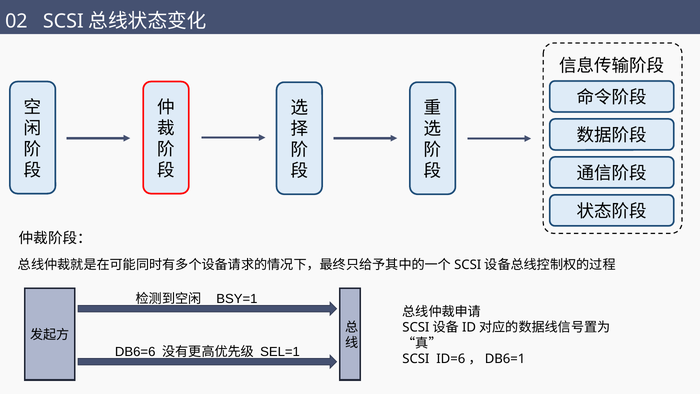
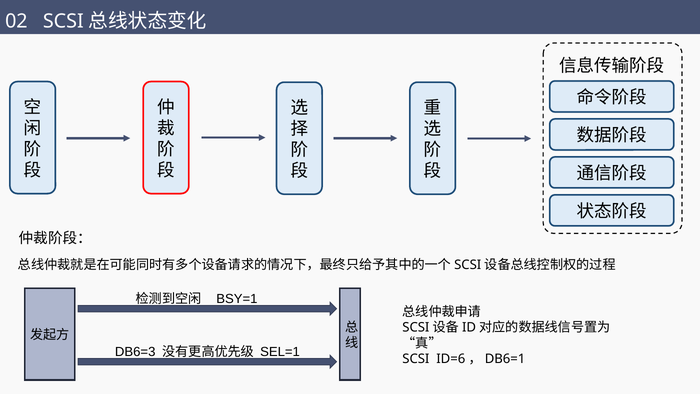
DB6=6: DB6=6 -> DB6=3
